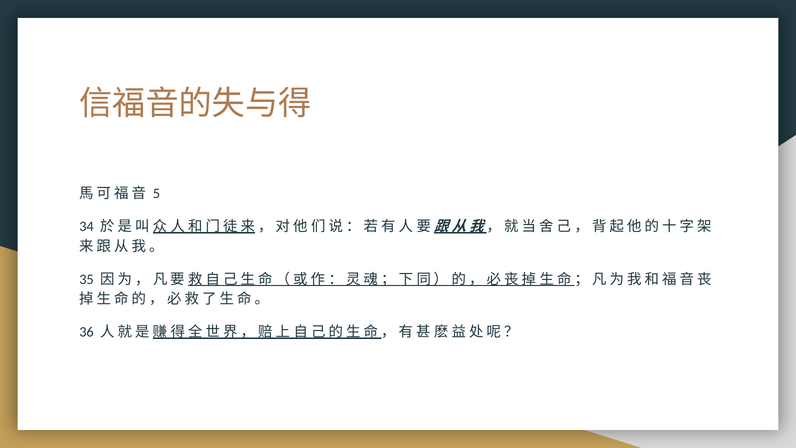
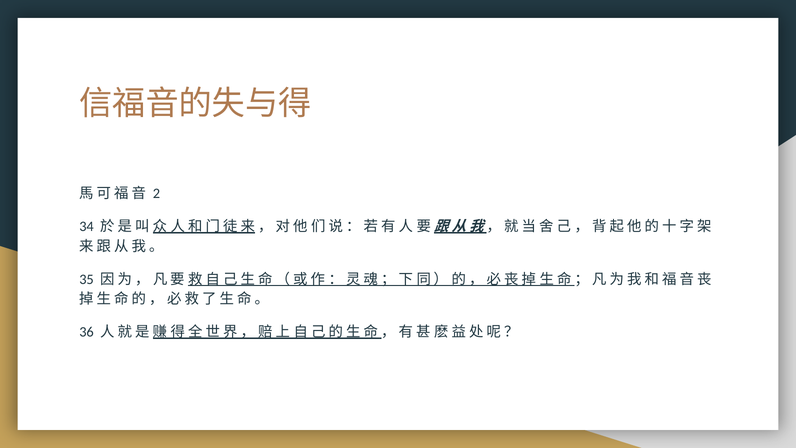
5: 5 -> 2
